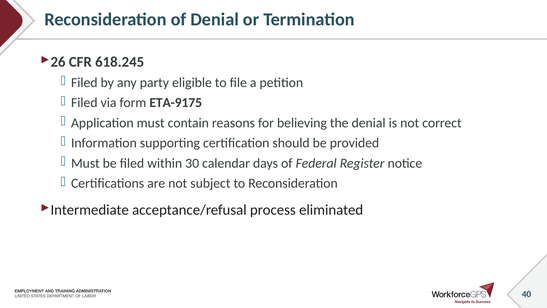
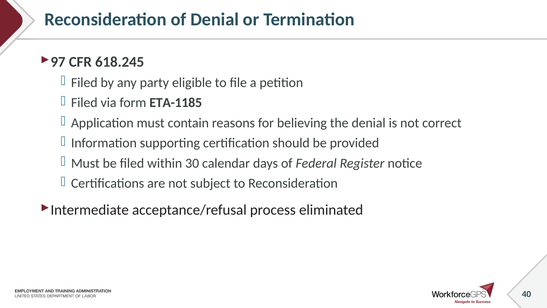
26: 26 -> 97
ETA-9175: ETA-9175 -> ETA-1185
